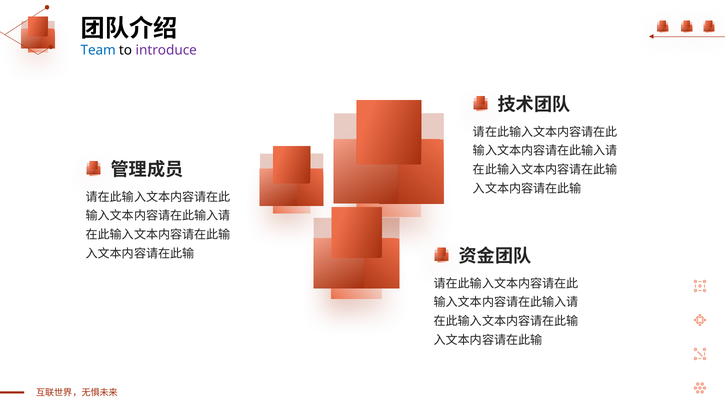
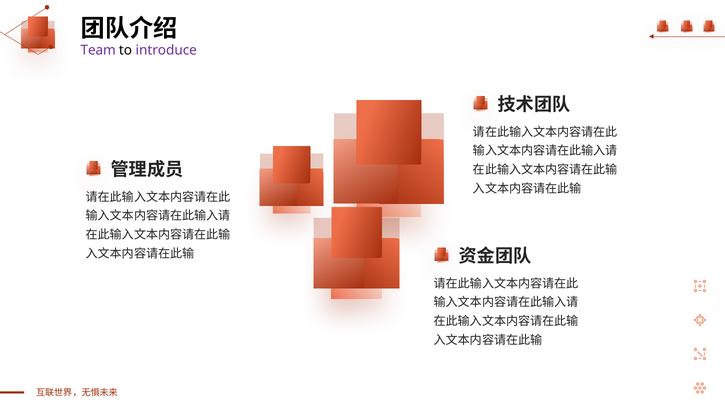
Team colour: blue -> purple
